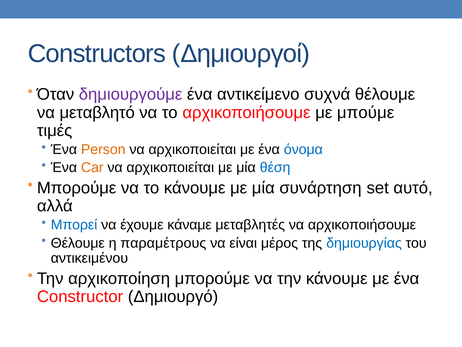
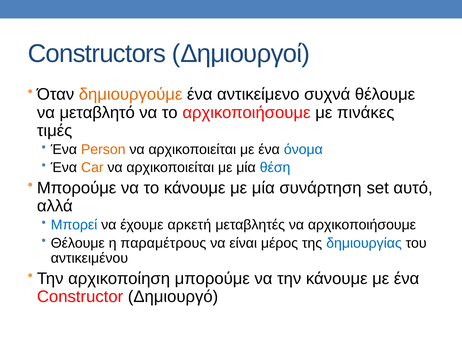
δημιουργούμε colour: purple -> orange
μπούμε: μπούμε -> πινάκες
κάναμε: κάναμε -> αρκετή
